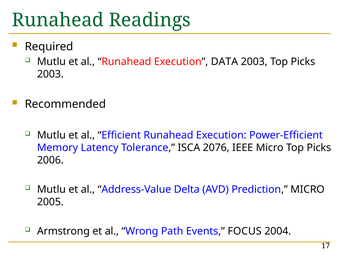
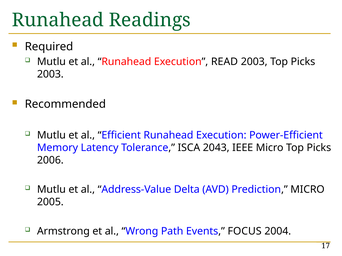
DATA: DATA -> READ
2076: 2076 -> 2043
